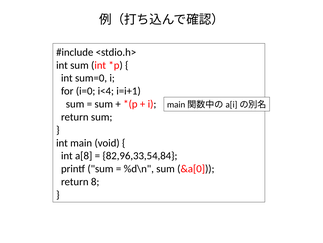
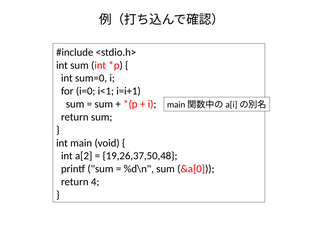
i<4: i<4 -> i<1
a[8: a[8 -> a[2
82,96,33,54,84: 82,96,33,54,84 -> 19,26,37,50,48
8: 8 -> 4
